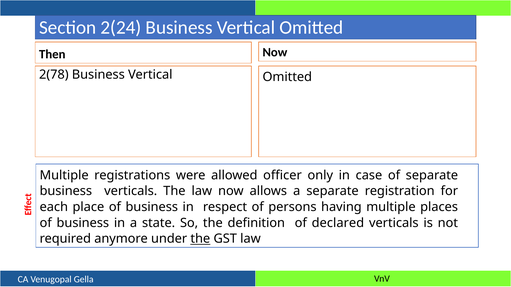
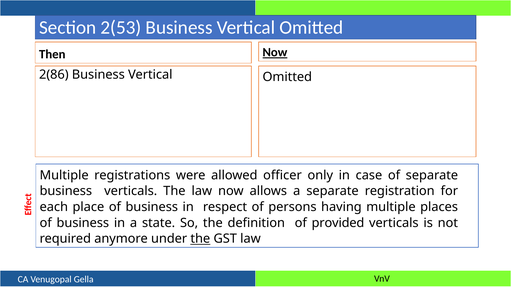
2(24: 2(24 -> 2(53
Now at (275, 52) underline: none -> present
2(78: 2(78 -> 2(86
declared: declared -> provided
